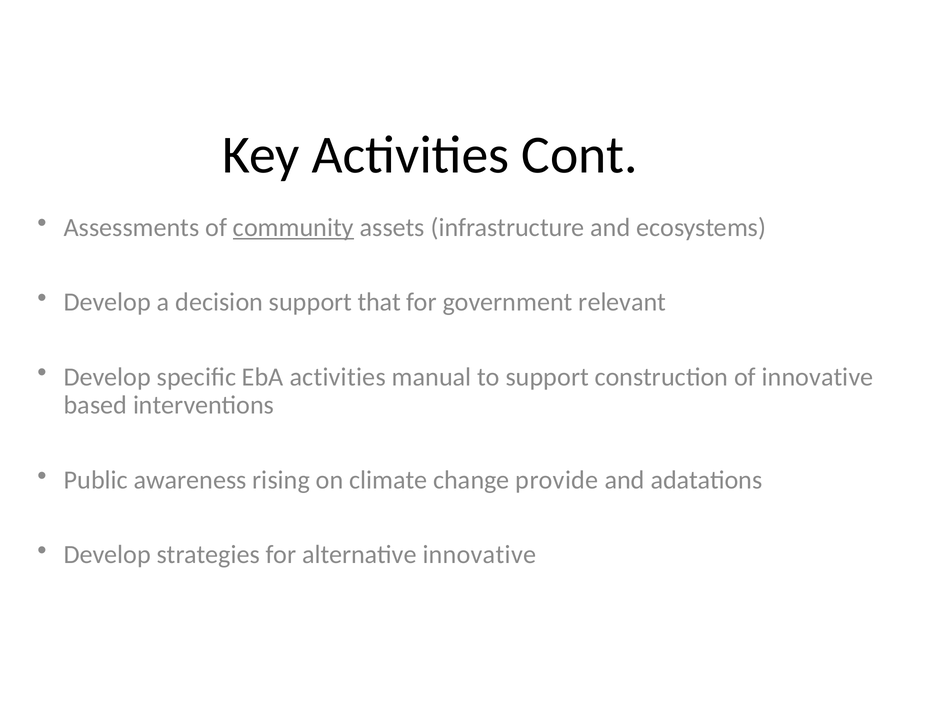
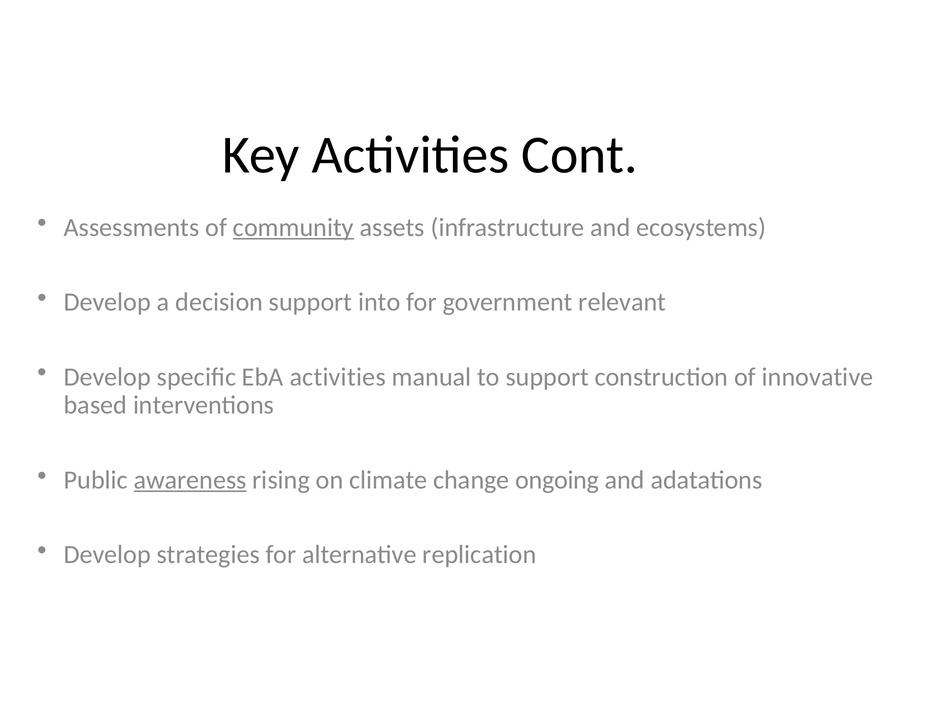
that: that -> into
awareness underline: none -> present
provide: provide -> ongoing
alternative innovative: innovative -> replication
